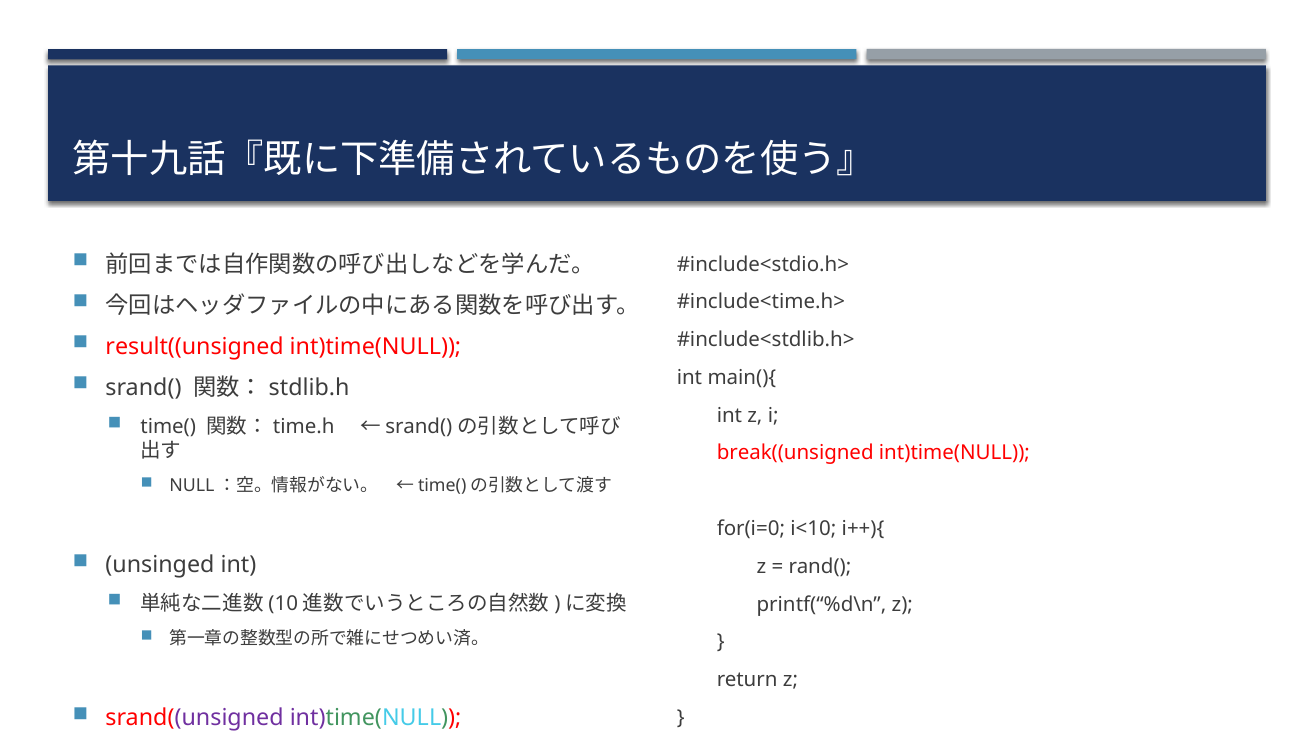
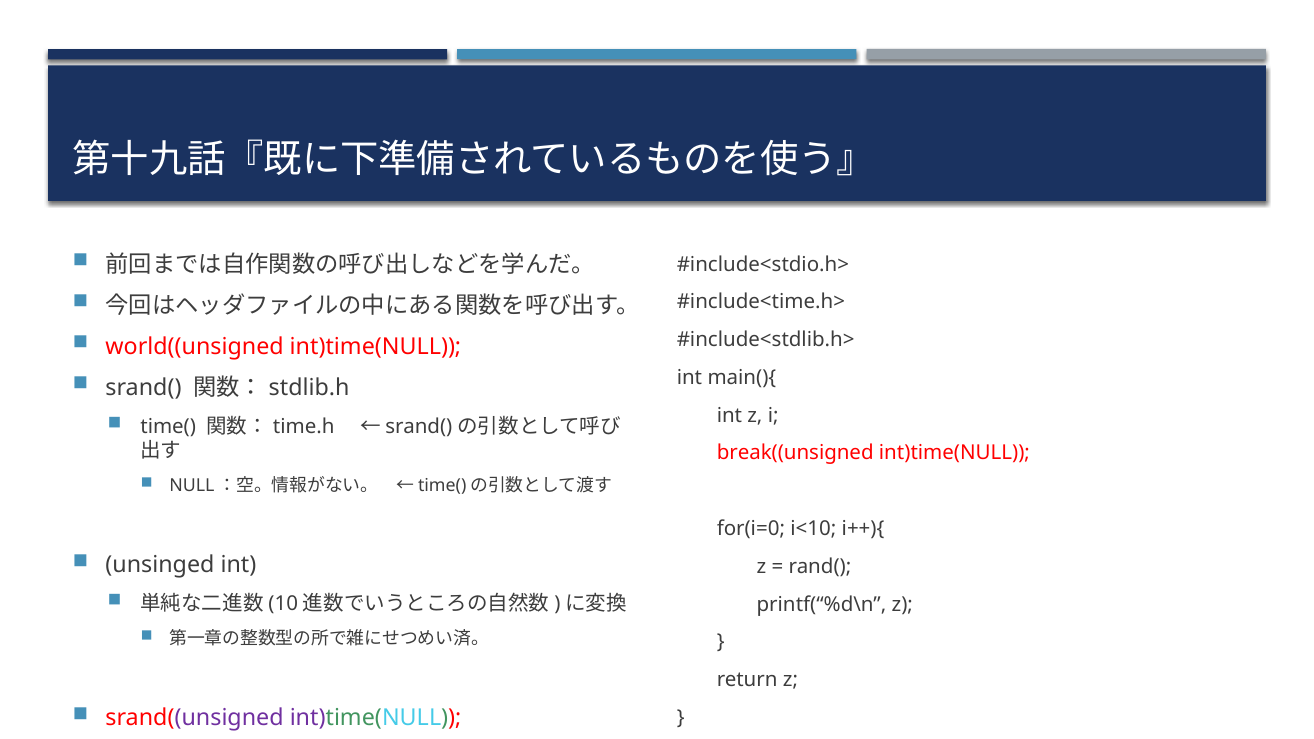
result((unsigned: result((unsigned -> world((unsigned
